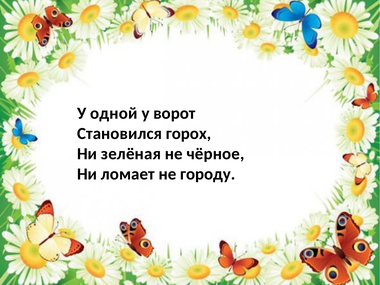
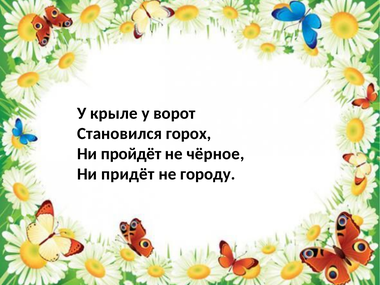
одной: одной -> крыле
зелёная: зелёная -> пройдёт
ломает: ломает -> придёт
